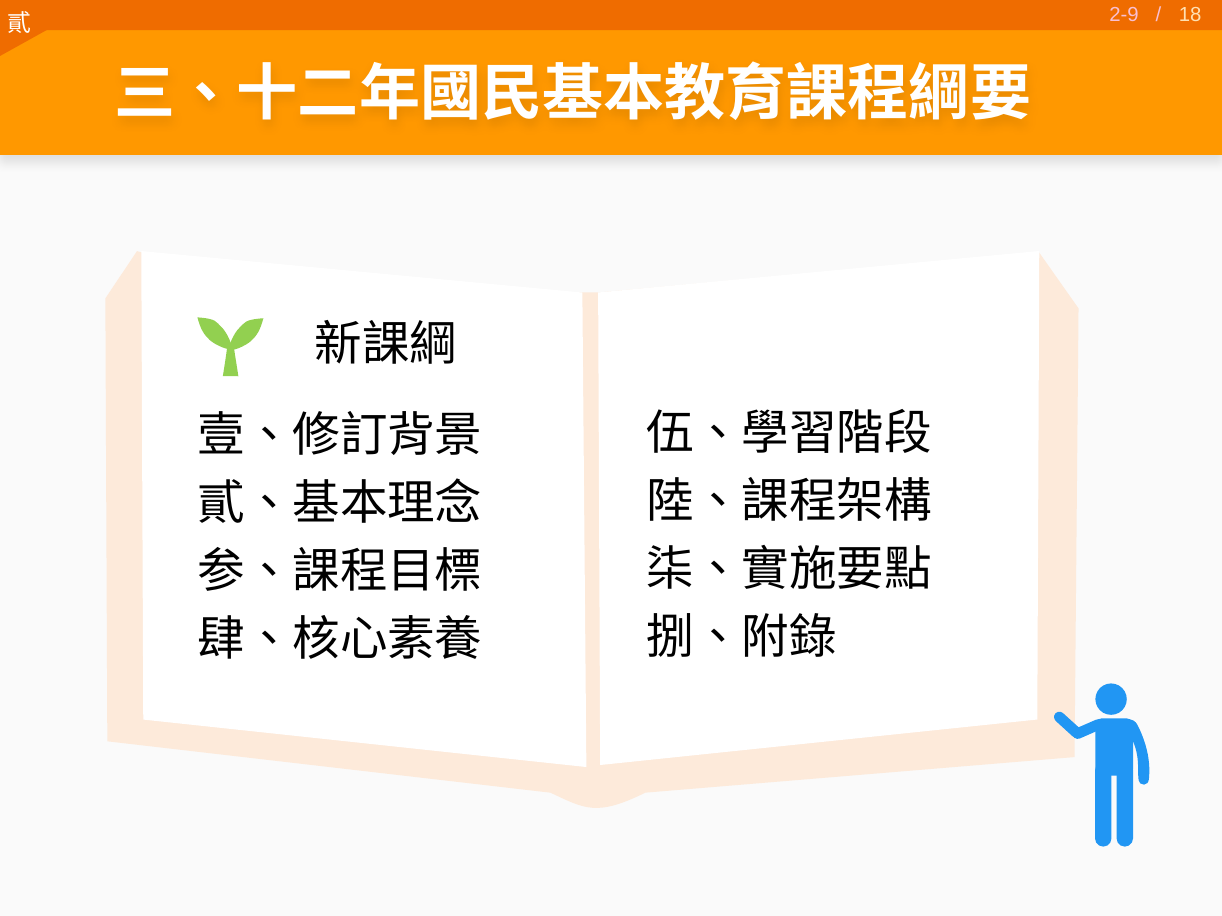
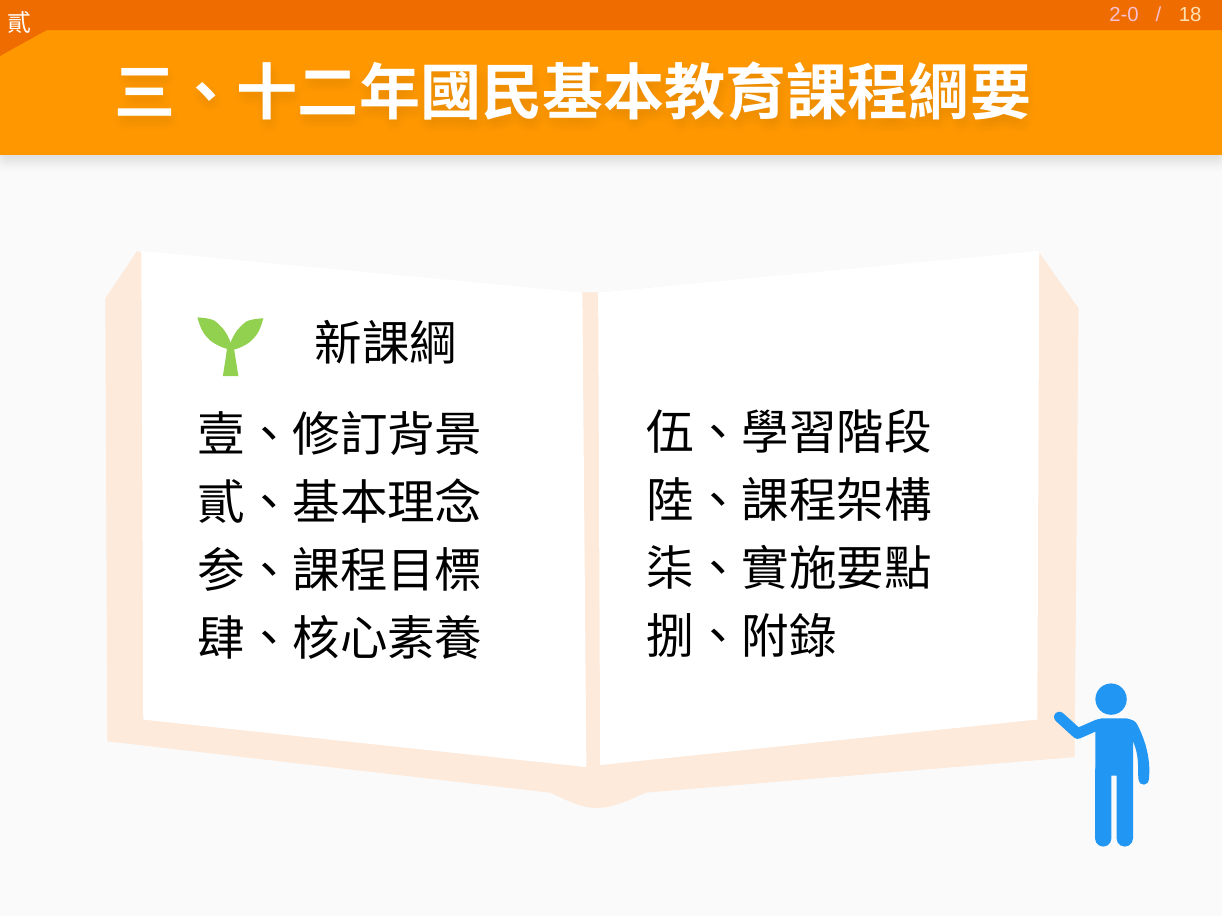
2-9: 2-9 -> 2-0
